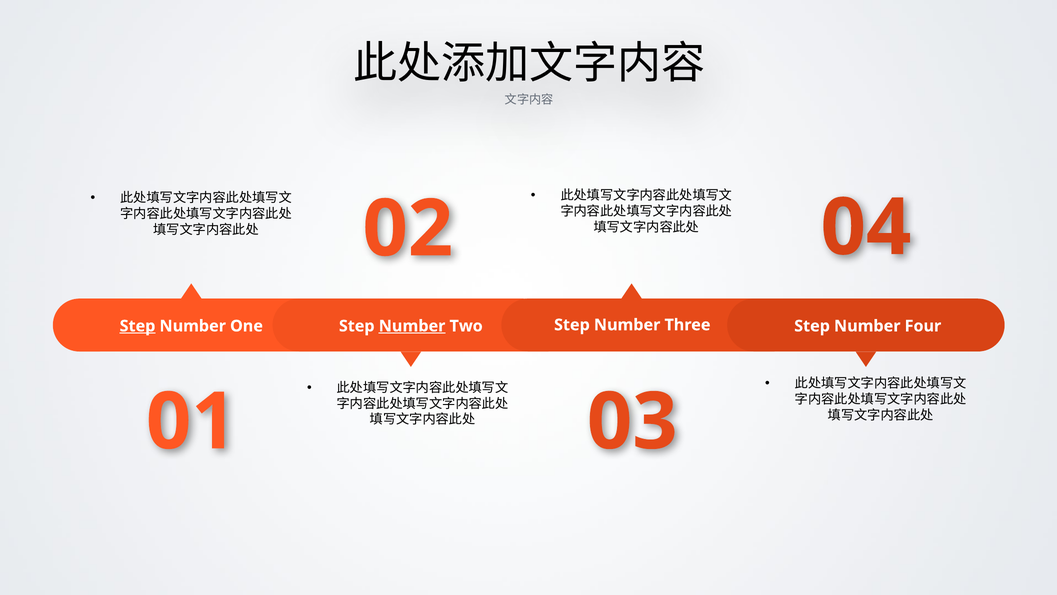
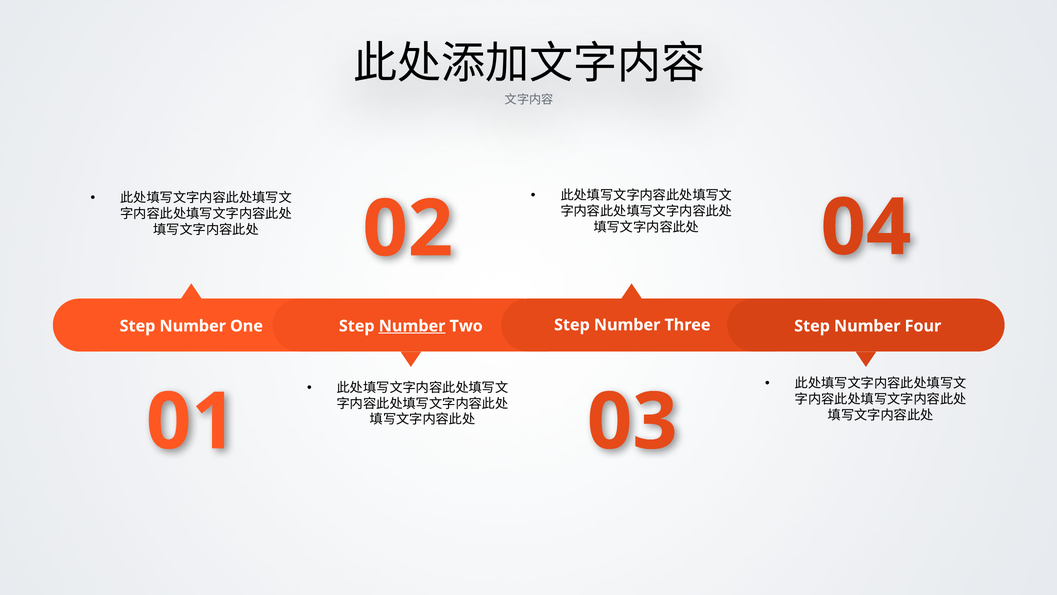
Step at (138, 326) underline: present -> none
